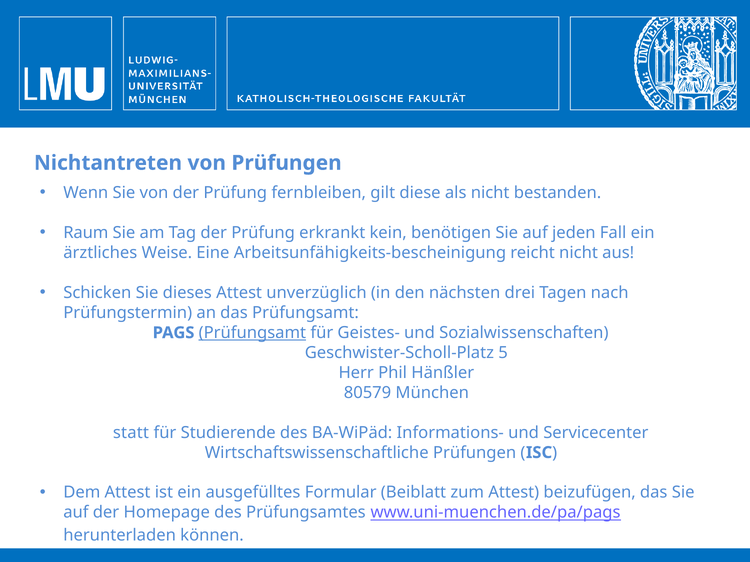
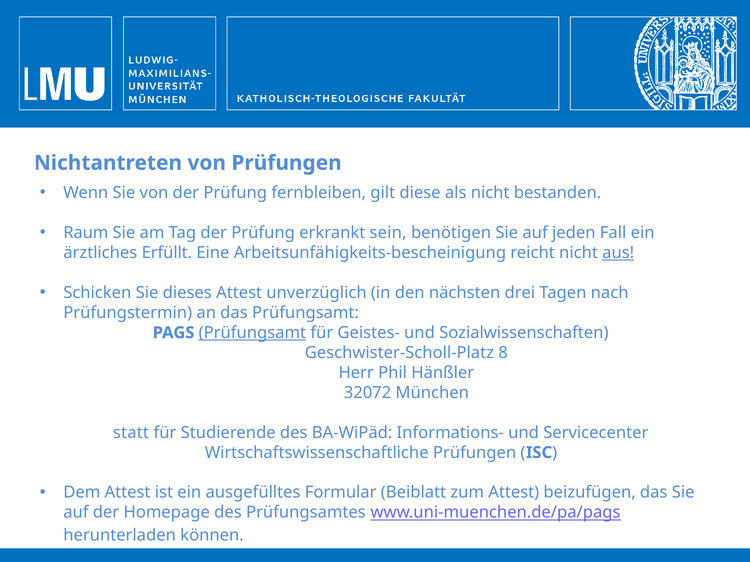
kein: kein -> sein
Weise: Weise -> Erfüllt
aus underline: none -> present
5: 5 -> 8
80579: 80579 -> 32072
